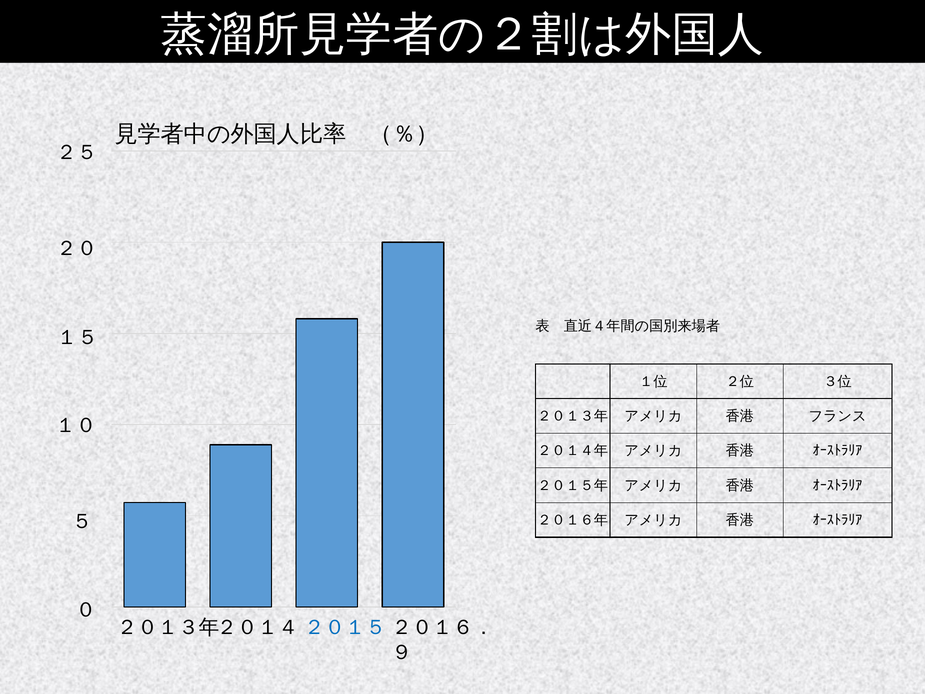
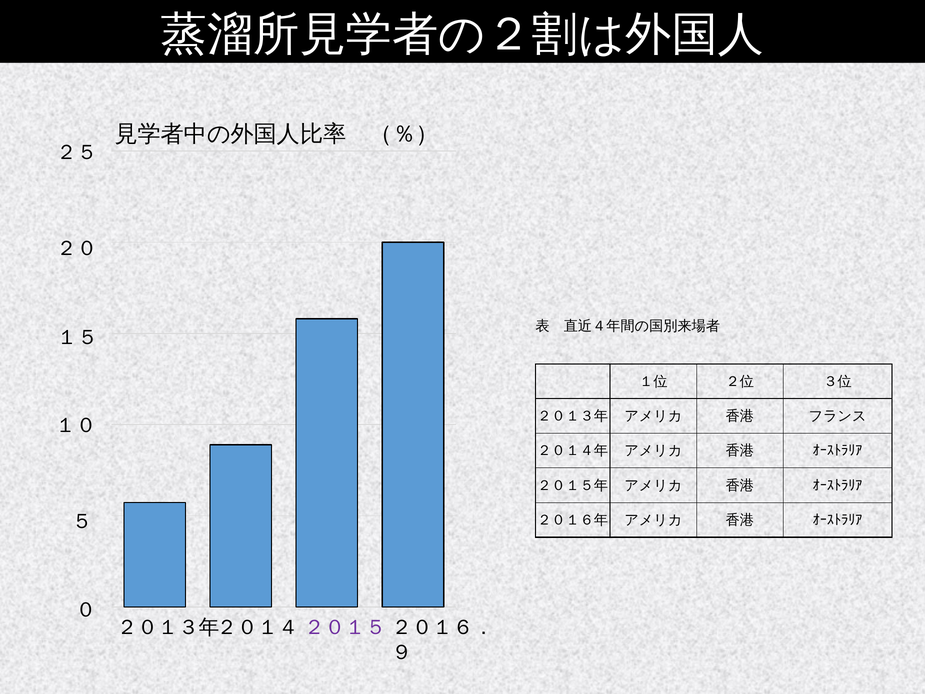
２０１５ colour: blue -> purple
